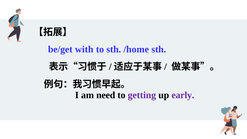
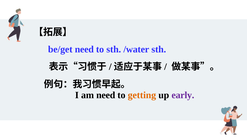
be/get with: with -> need
/home: /home -> /water
getting colour: purple -> orange
